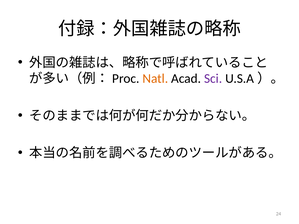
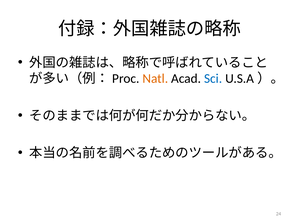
Sci colour: purple -> blue
